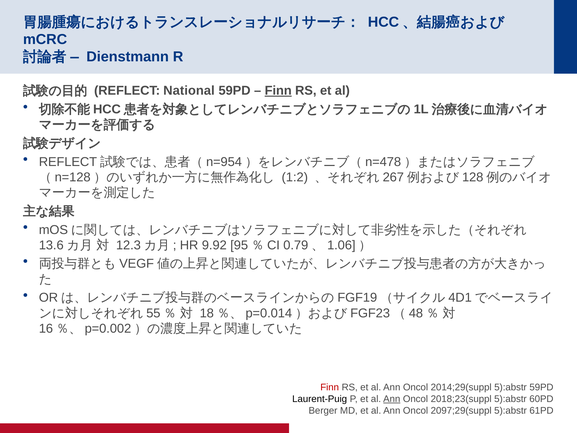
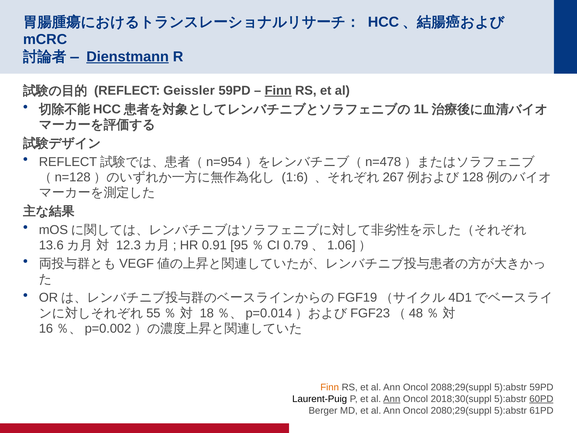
Dienstmann underline: none -> present
National: National -> Geissler
1:2: 1:2 -> 1:6
9.92: 9.92 -> 0.91
Finn at (330, 387) colour: red -> orange
2014;29(suppl: 2014;29(suppl -> 2088;29(suppl
2018;23(suppl: 2018;23(suppl -> 2018;30(suppl
60PD underline: none -> present
2097;29(suppl: 2097;29(suppl -> 2080;29(suppl
